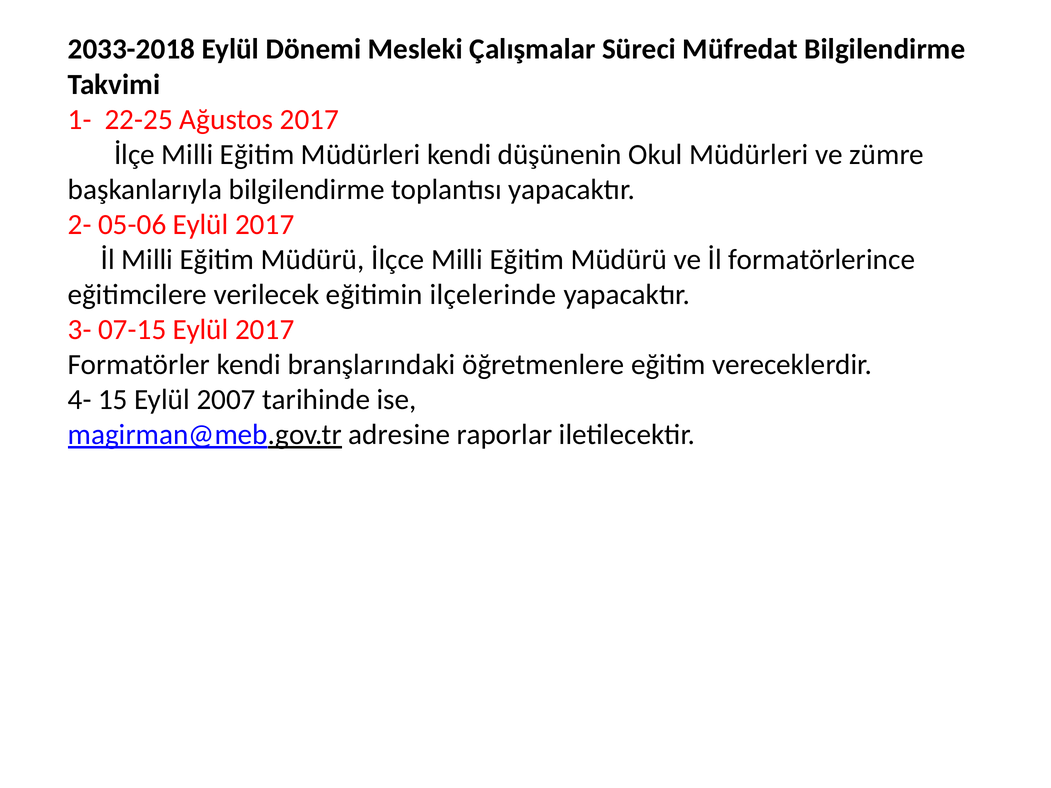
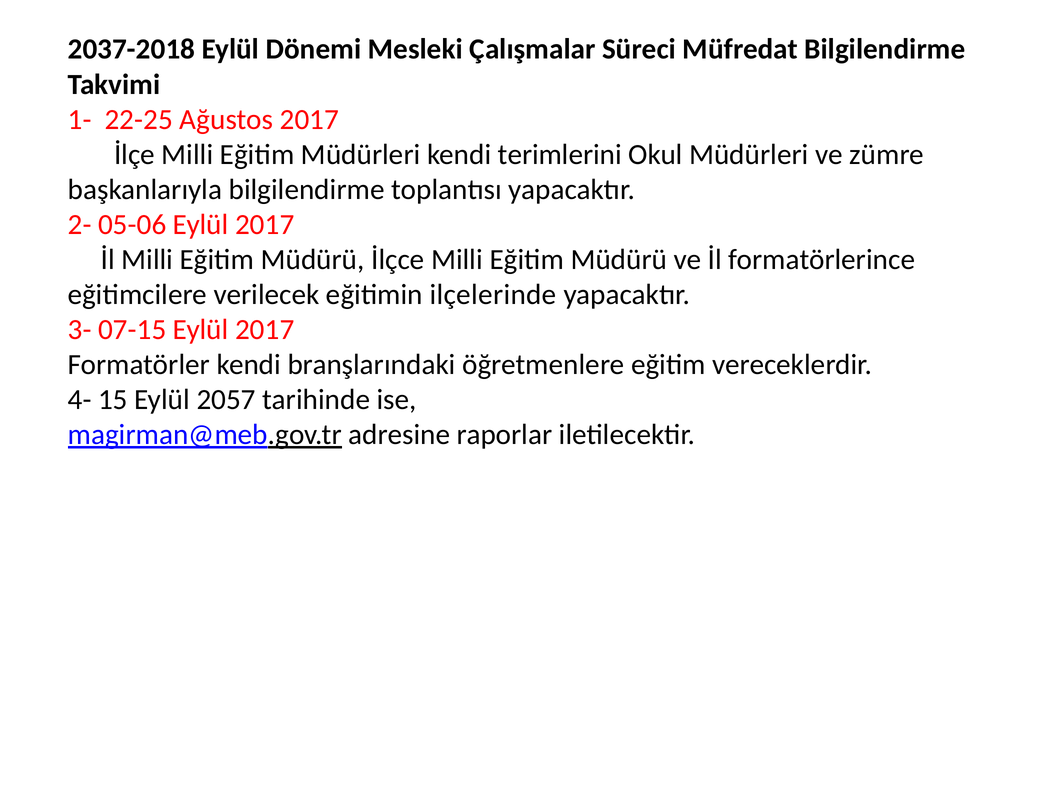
2033-2018: 2033-2018 -> 2037-2018
düşünenin: düşünenin -> terimlerini
2007: 2007 -> 2057
